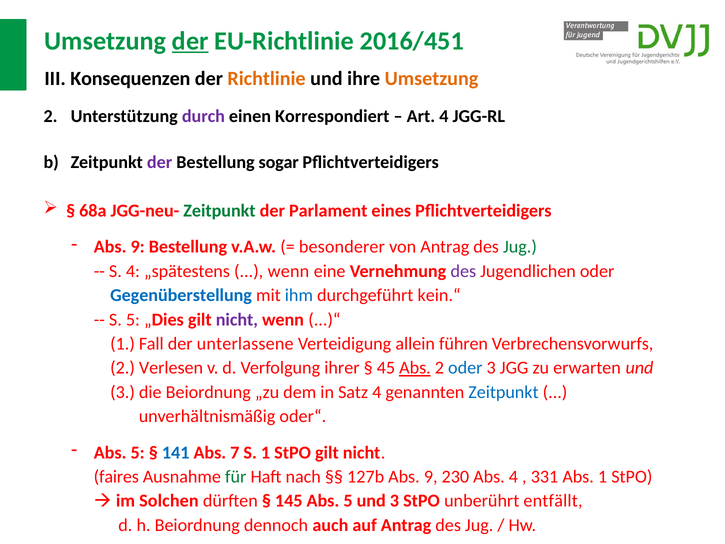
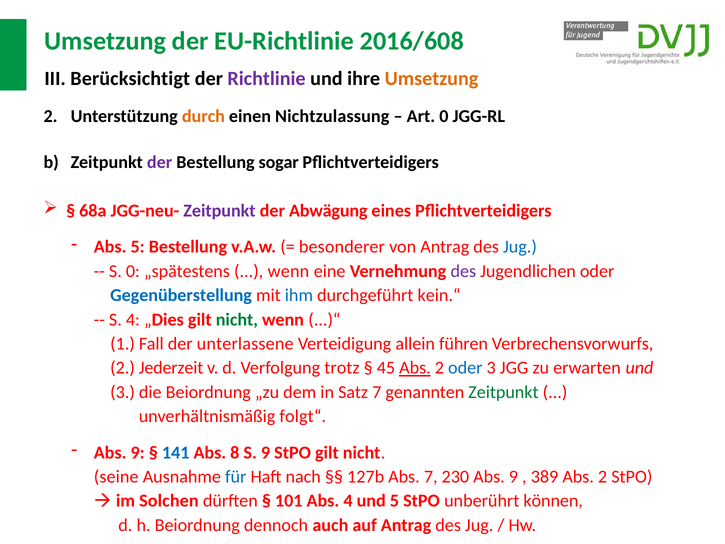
der at (190, 41) underline: present -> none
2016/451: 2016/451 -> 2016/608
Konsequenzen: Konsequenzen -> Berücksichtigt
Richtlinie colour: orange -> purple
durch colour: purple -> orange
Korrespondiert: Korrespondiert -> Nichtzulassung
Art 4: 4 -> 0
Zeitpunkt at (219, 211) colour: green -> purple
Parlament: Parlament -> Abwägung
9 at (138, 247): 9 -> 5
Jug at (520, 247) colour: green -> blue
S 4: 4 -> 0
S 5: 5 -> 4
nicht at (237, 319) colour: purple -> green
Verlesen: Verlesen -> Jederzeit
ihrer: ihrer -> trotz
Satz 4: 4 -> 7
Zeitpunkt at (503, 392) colour: blue -> green
oder“: oder“ -> folgt“
5 at (138, 452): 5 -> 9
7: 7 -> 8
S 1: 1 -> 9
faires: faires -> seine
für colour: green -> blue
127b Abs 9: 9 -> 7
230 Abs 4: 4 -> 9
331: 331 -> 389
1 at (603, 477): 1 -> 2
145: 145 -> 101
5 at (348, 501): 5 -> 4
3 at (394, 501): 3 -> 5
entfällt: entfällt -> können
